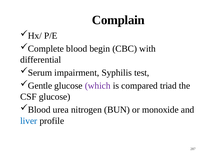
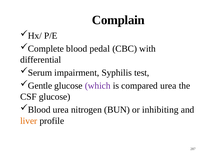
begin: begin -> pedal
compared triad: triad -> urea
monoxide: monoxide -> inhibiting
liver colour: blue -> orange
